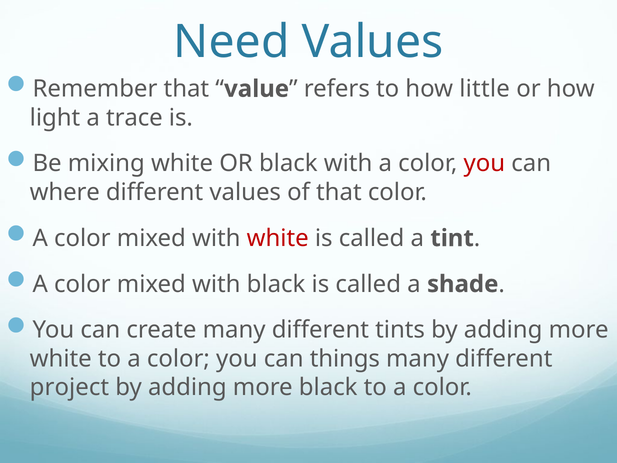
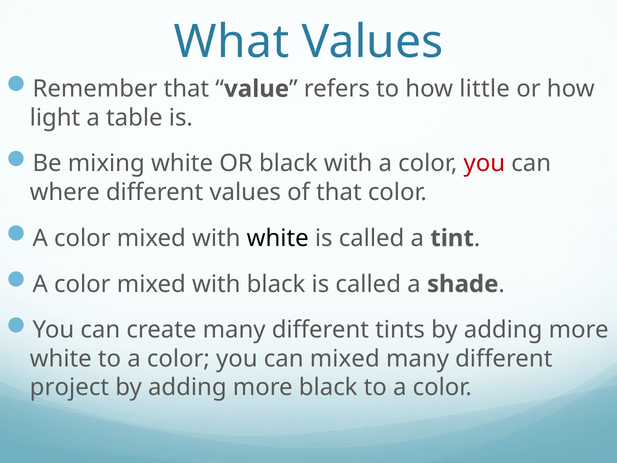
Need: Need -> What
trace: trace -> table
white at (278, 238) colour: red -> black
can things: things -> mixed
